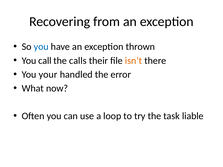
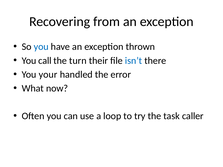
calls: calls -> turn
isn’t colour: orange -> blue
liable: liable -> caller
